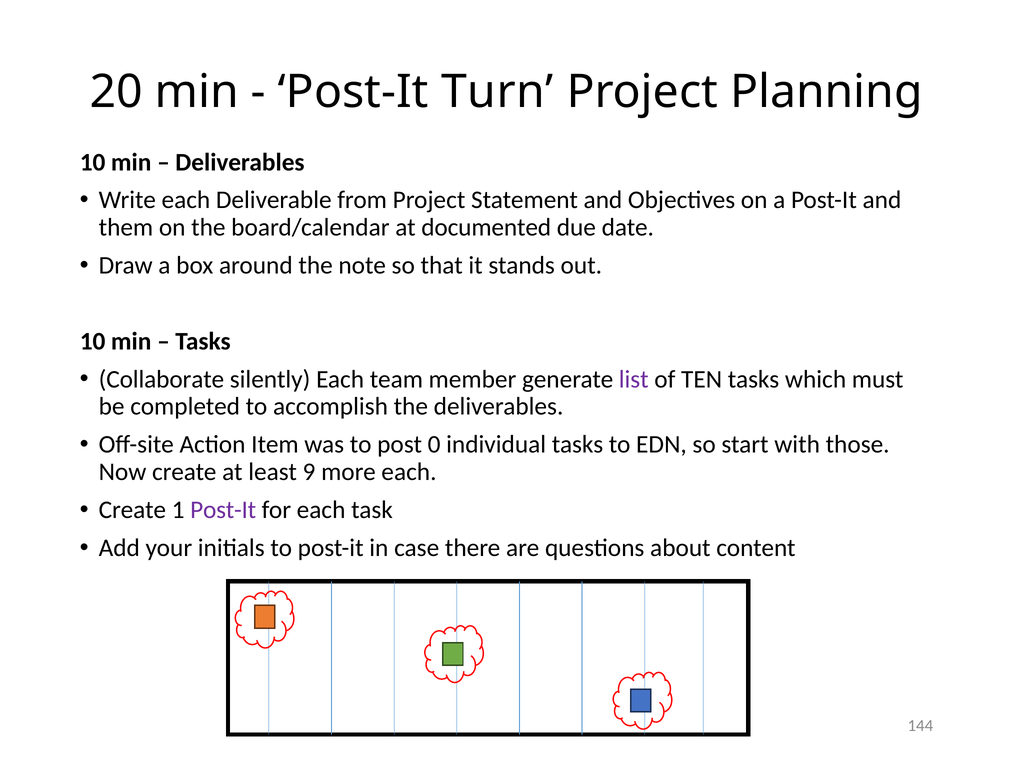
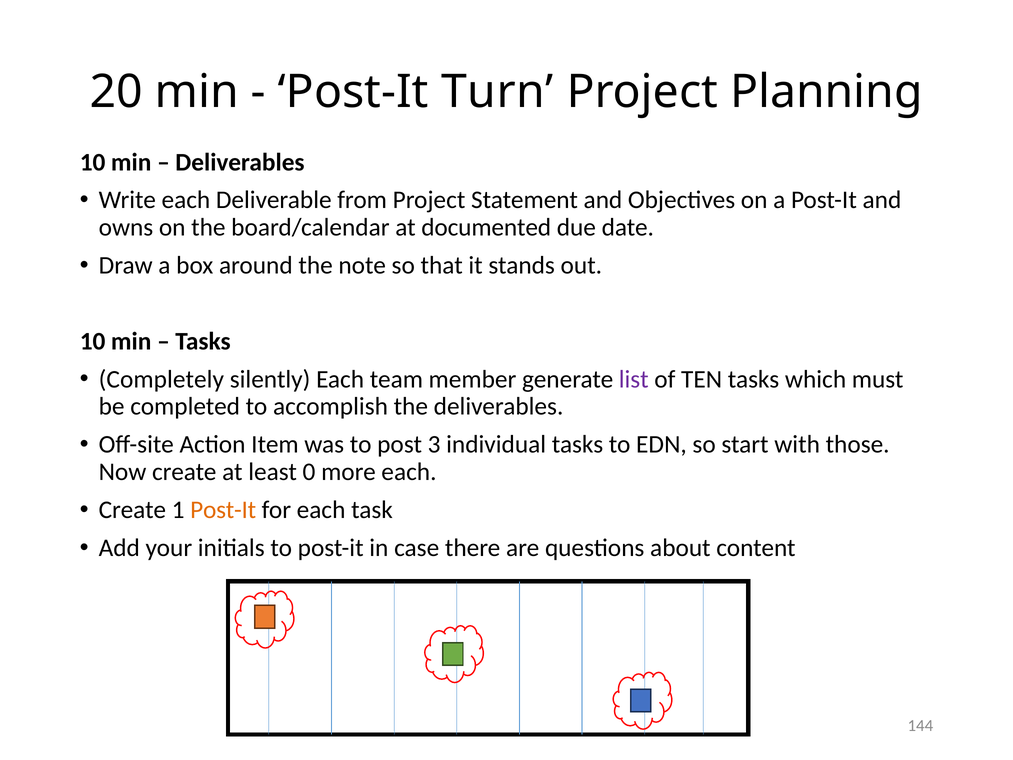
them: them -> owns
Collaborate: Collaborate -> Completely
0: 0 -> 3
9: 9 -> 0
Post-It at (223, 510) colour: purple -> orange
